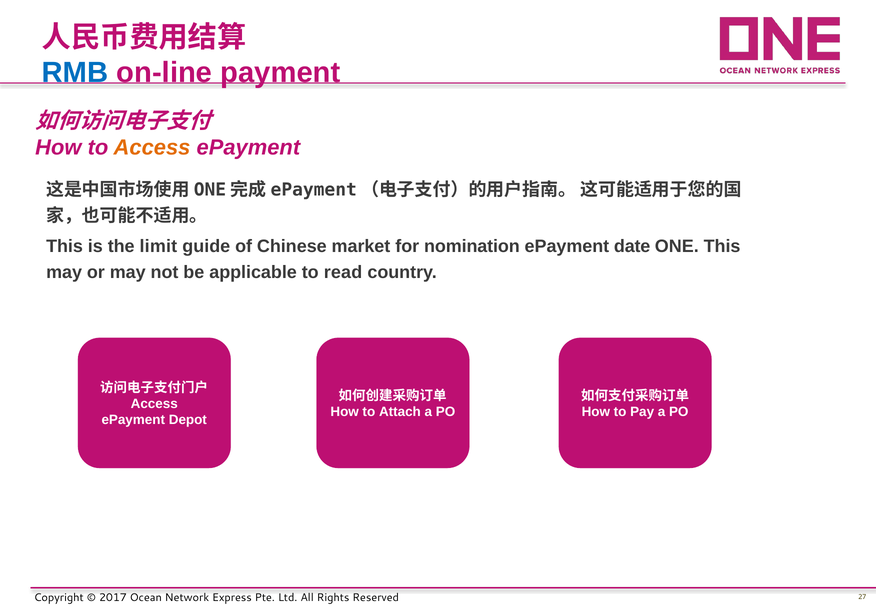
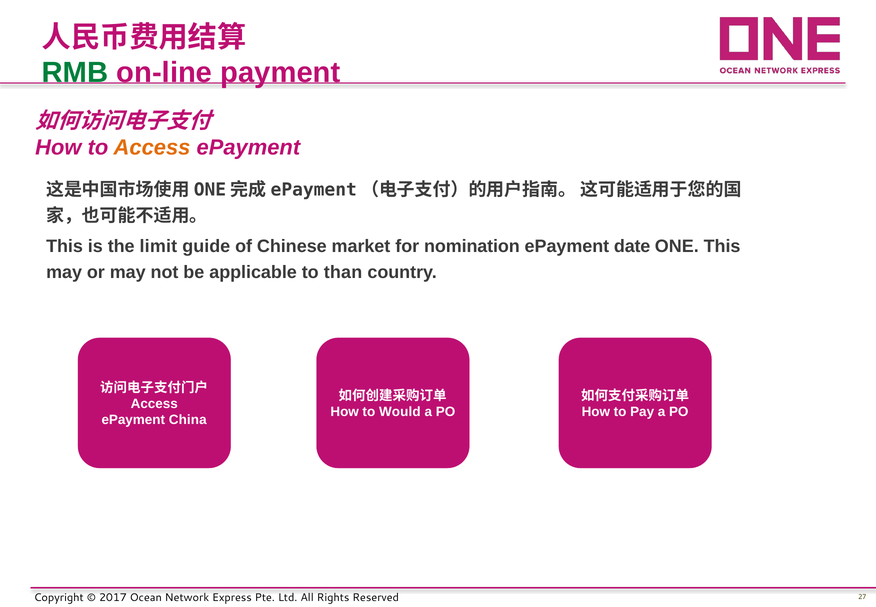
RMB colour: blue -> green
read: read -> than
Attach: Attach -> Would
Depot: Depot -> China
